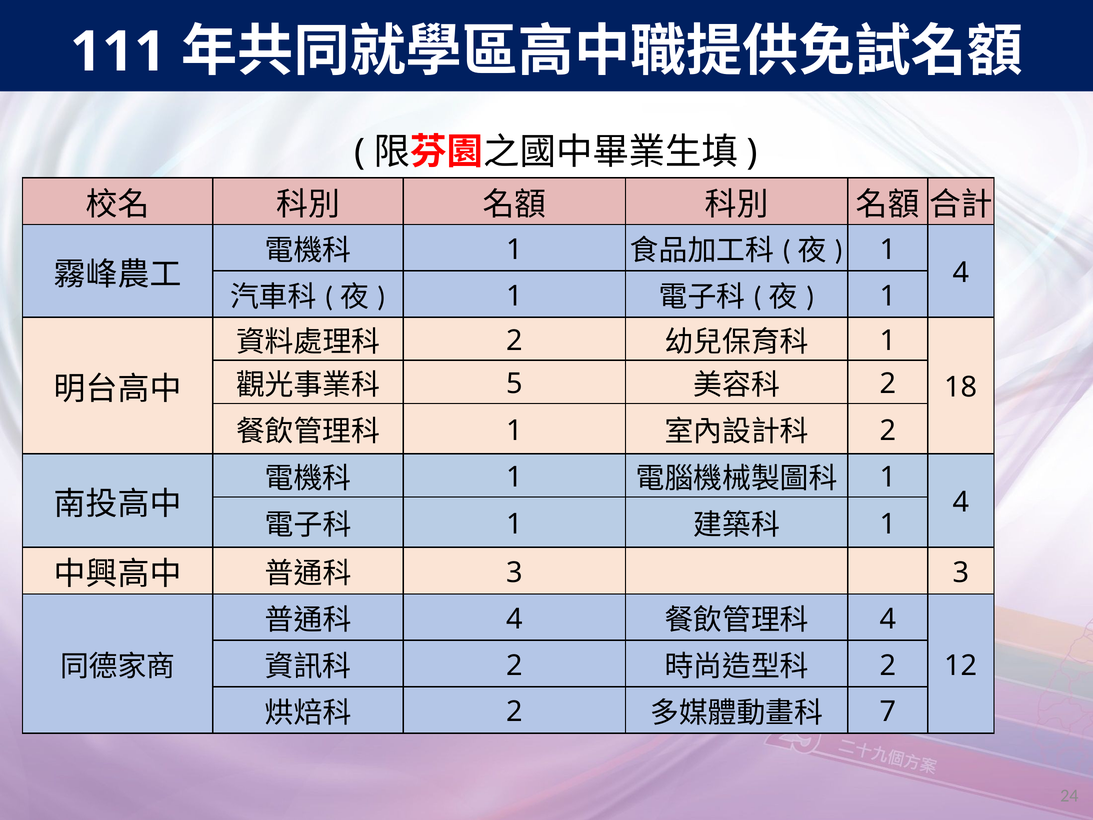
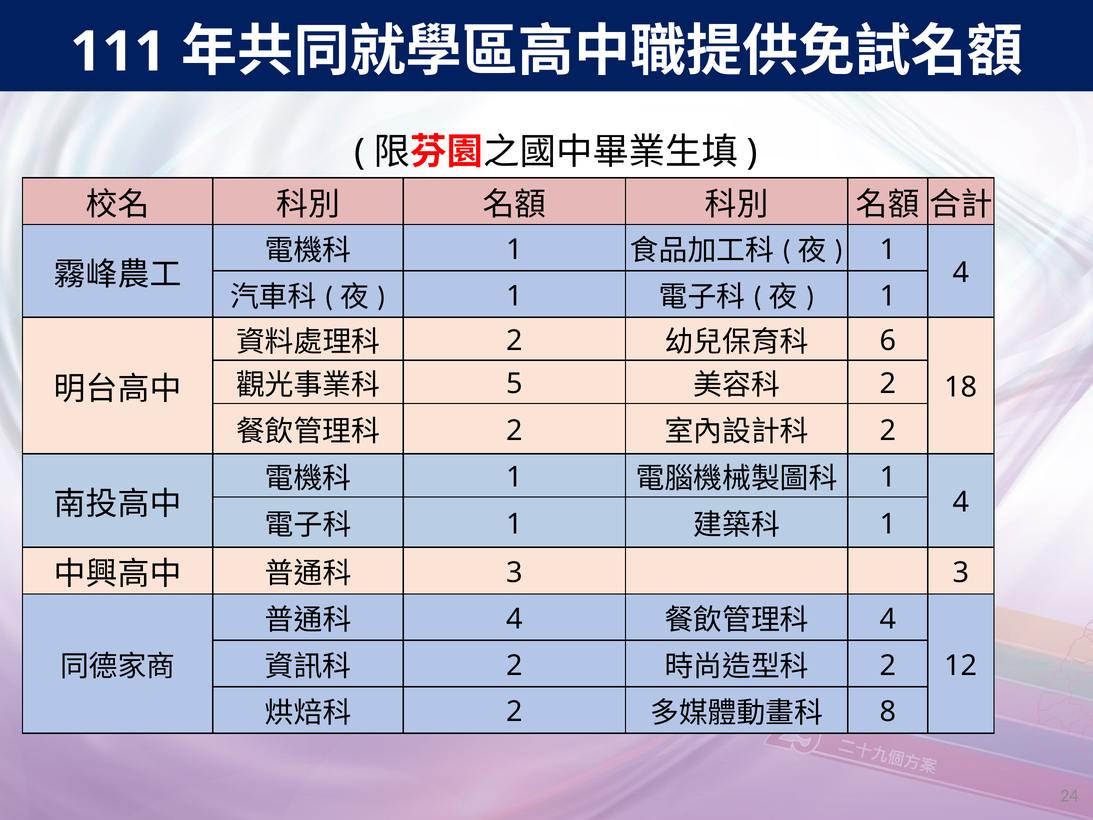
1 at (888, 341): 1 -> 6
1 at (515, 430): 1 -> 2
7: 7 -> 8
